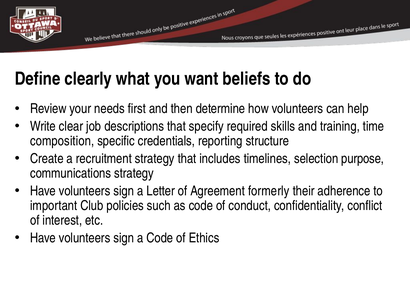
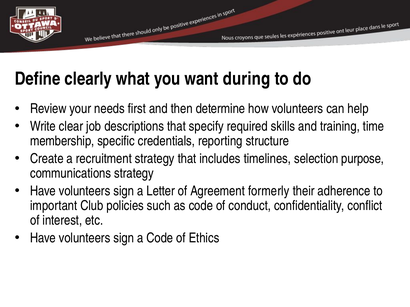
beliefs: beliefs -> during
composition: composition -> membership
